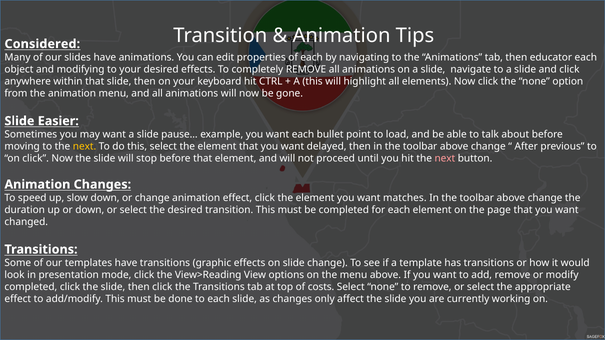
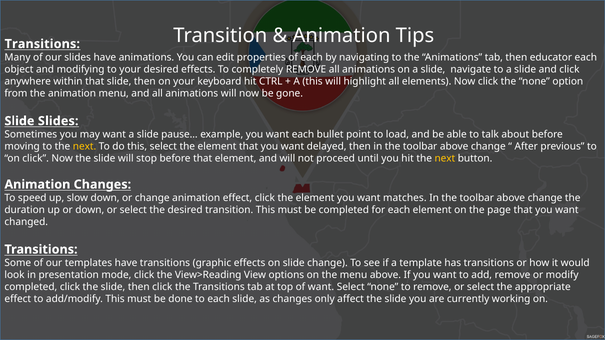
Considered at (42, 44): Considered -> Transitions
Slide Easier: Easier -> Slides
next at (445, 159) colour: pink -> yellow
of costs: costs -> want
